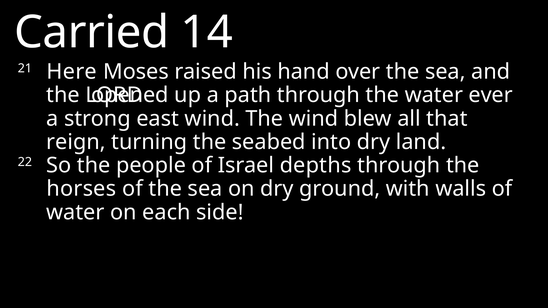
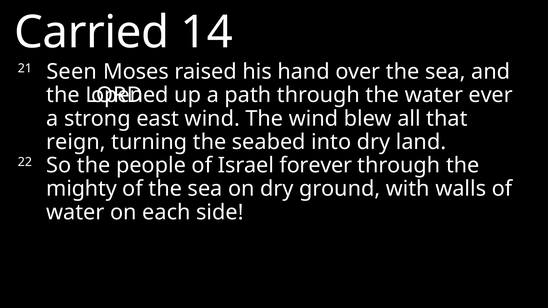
Here: Here -> Seen
depths: depths -> forever
horses: horses -> mighty
